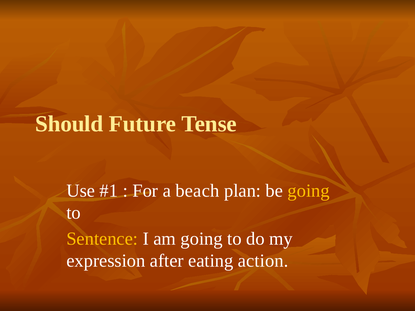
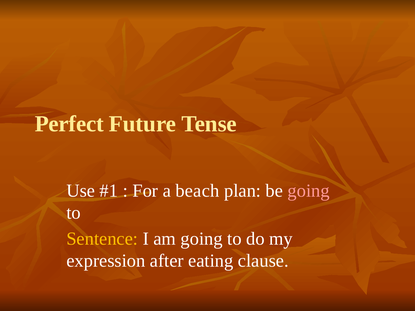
Should: Should -> Perfect
going at (309, 191) colour: yellow -> pink
action: action -> clause
